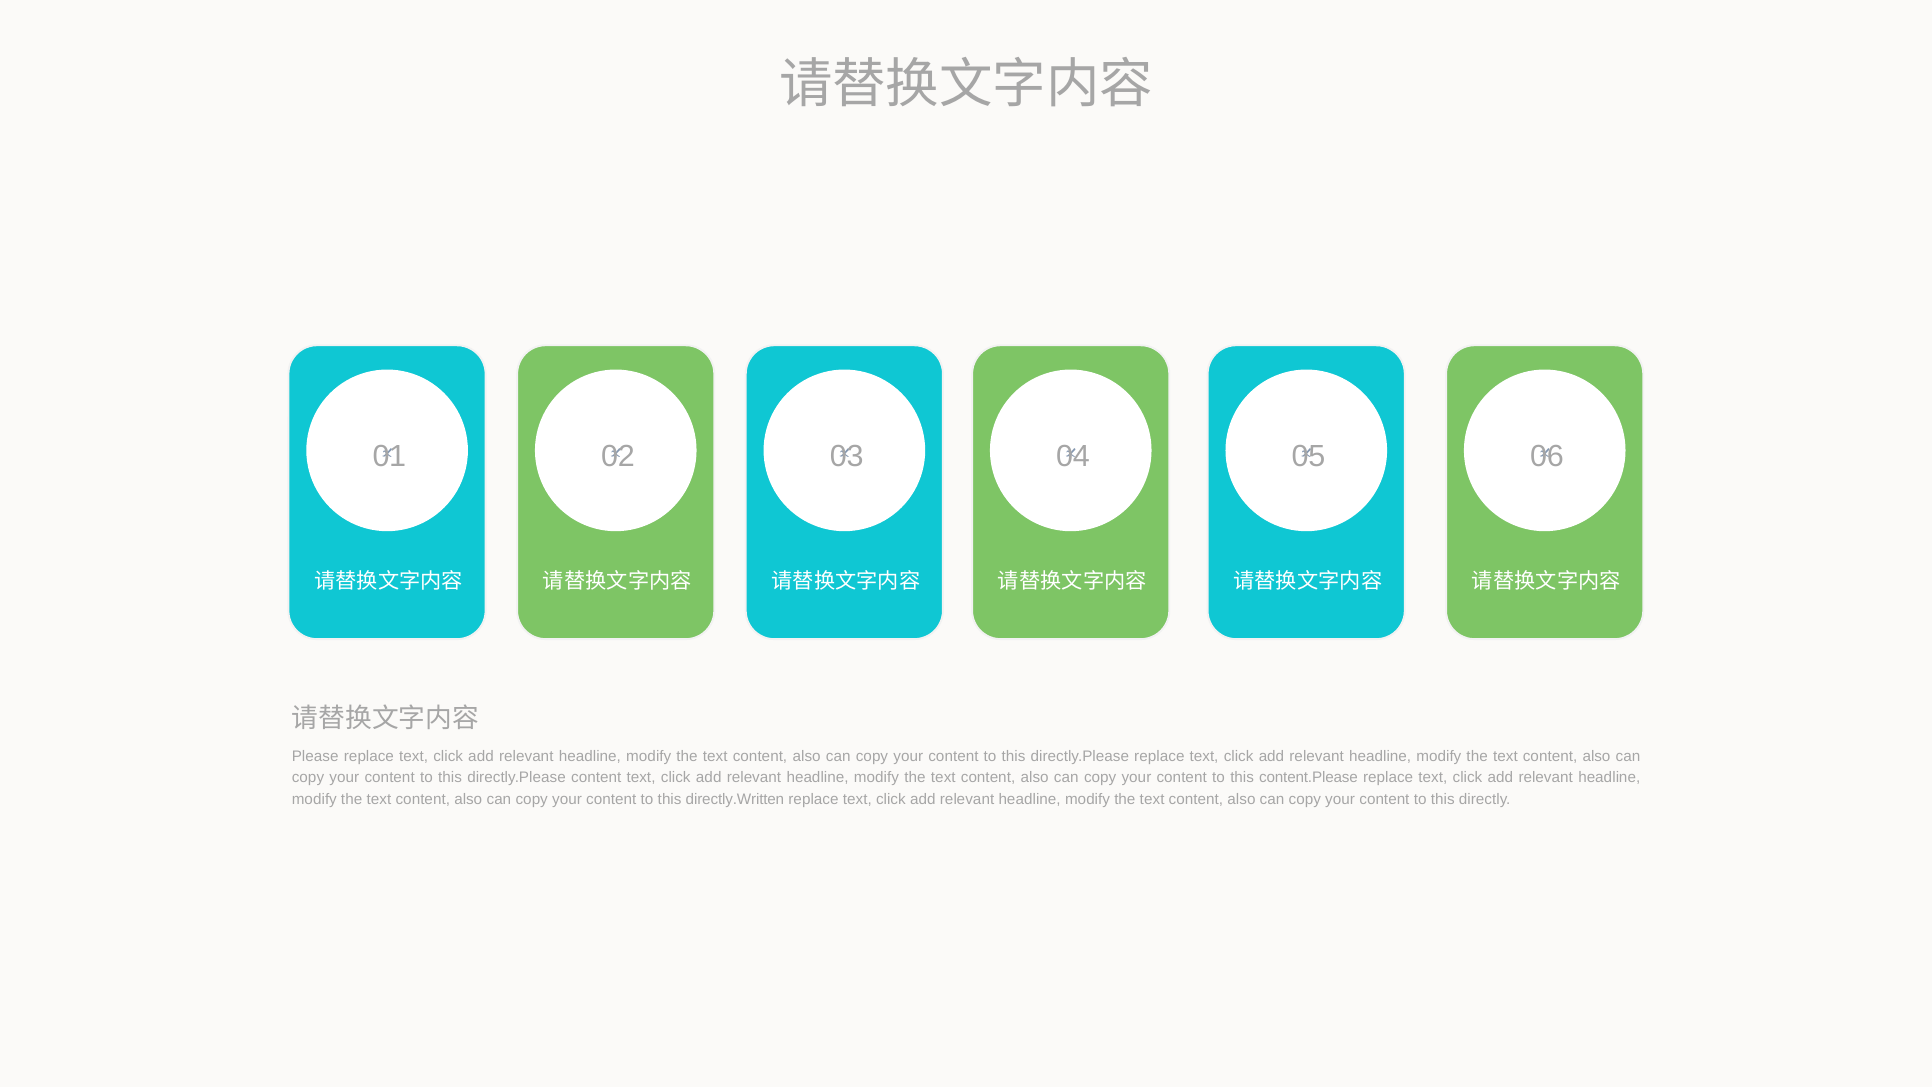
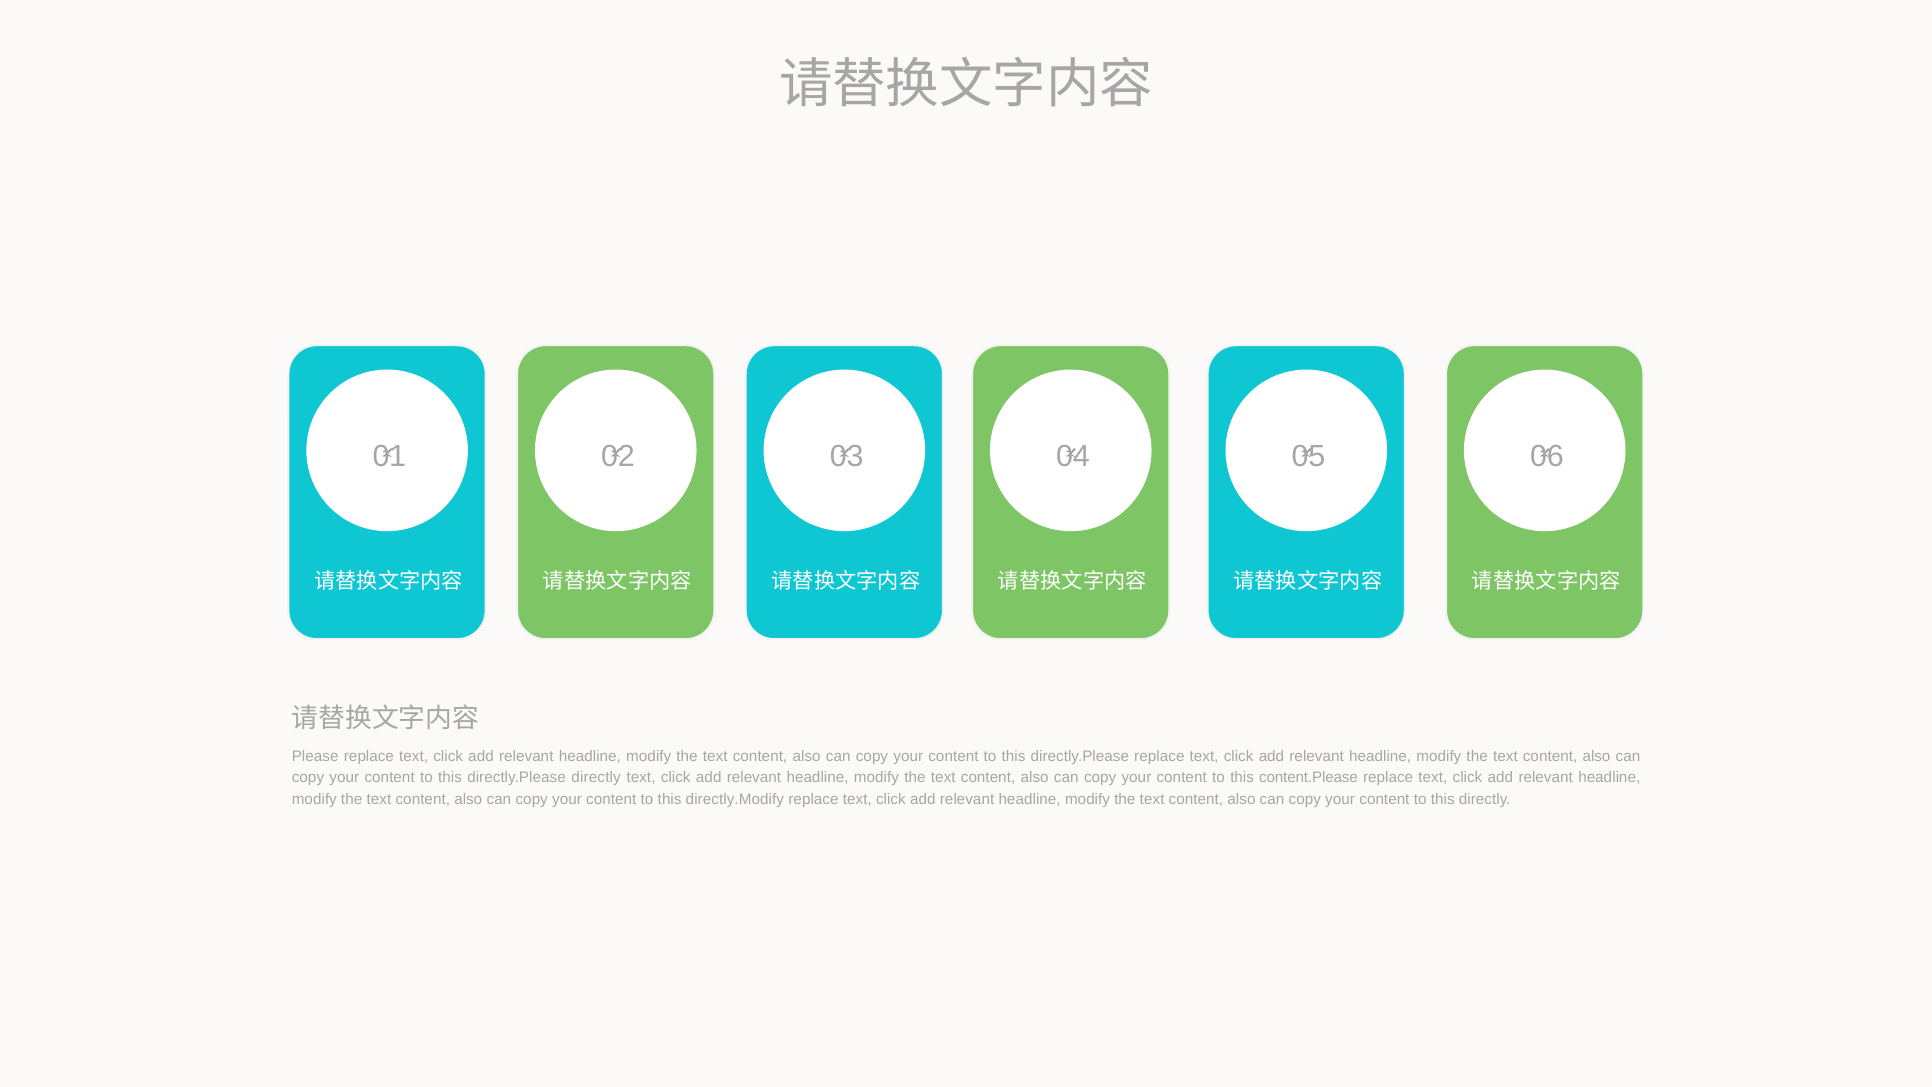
directly.Please content: content -> directly
directly.Written: directly.Written -> directly.Modify
